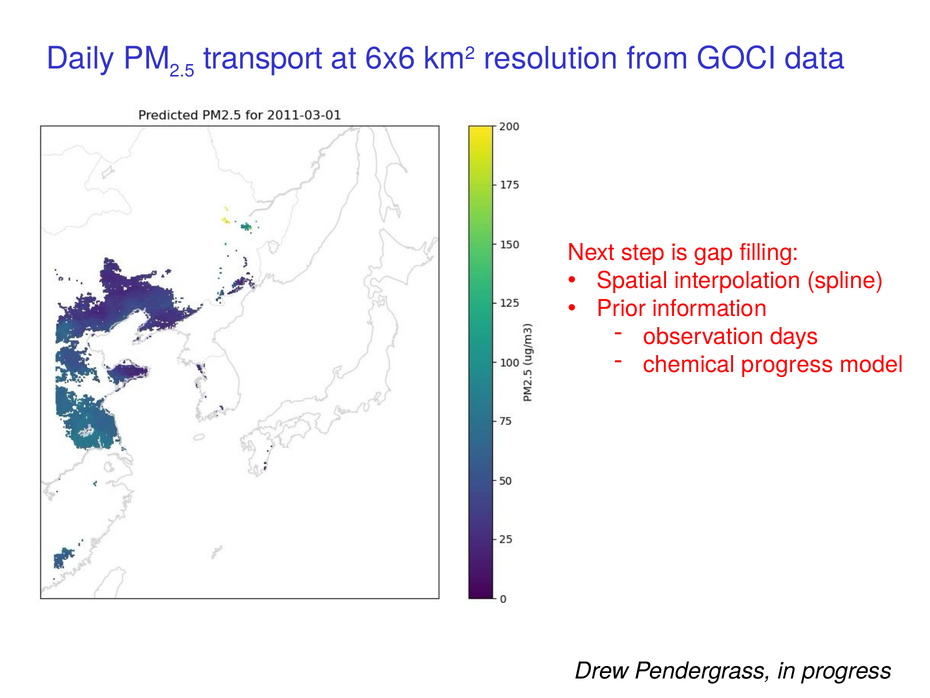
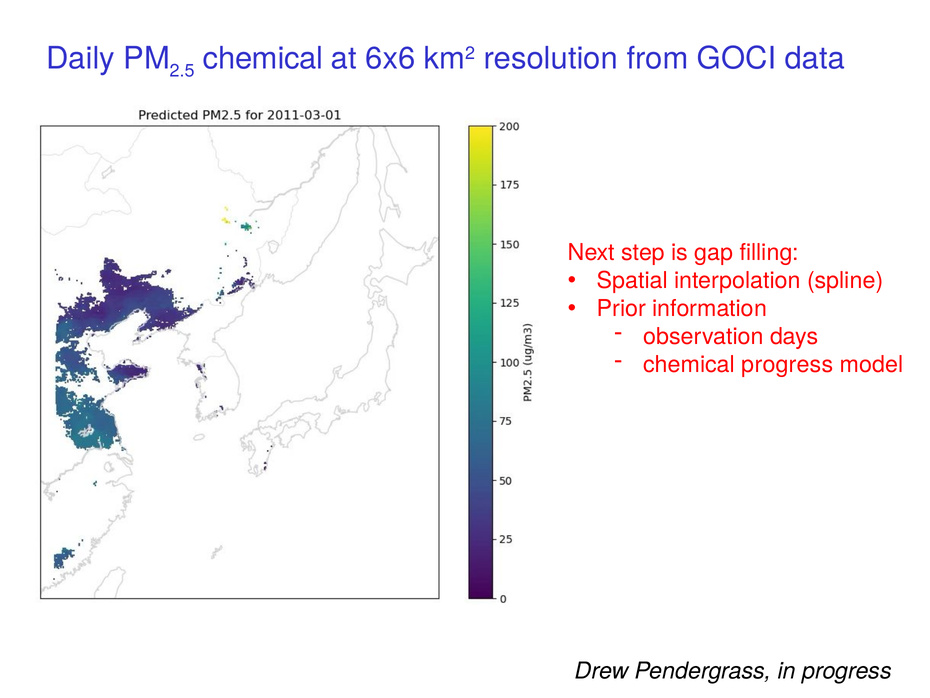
transport at (263, 58): transport -> chemical
